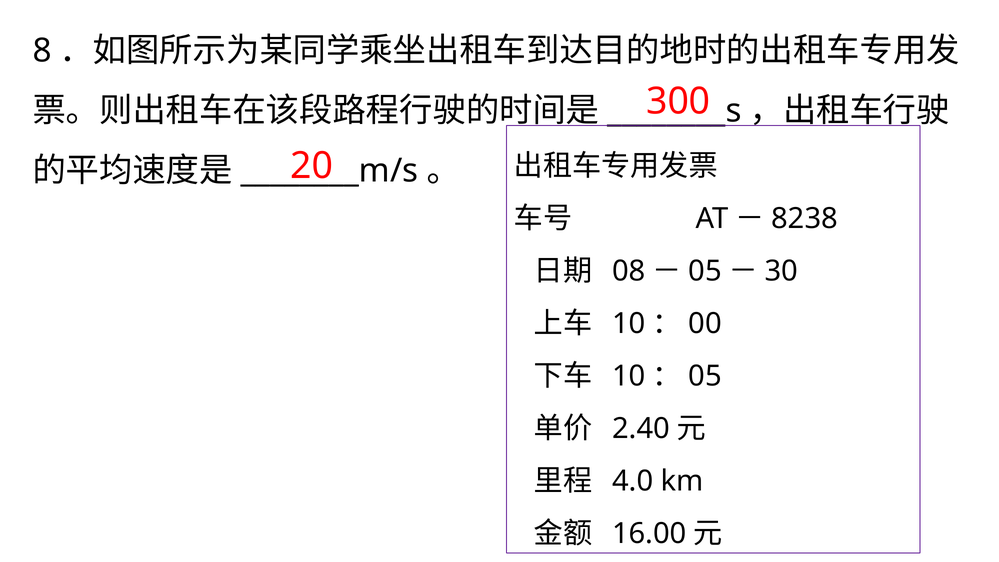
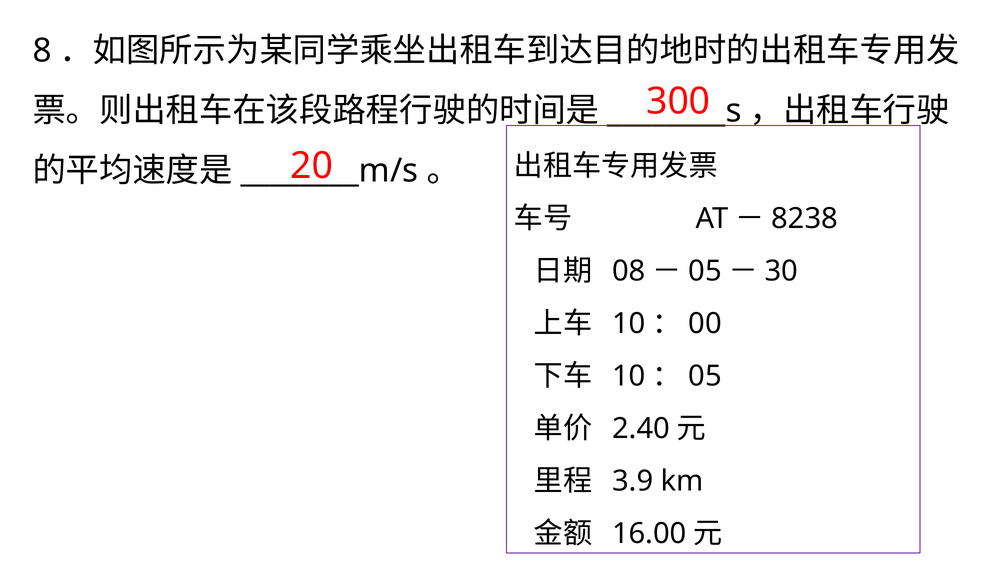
4.0: 4.0 -> 3.9
